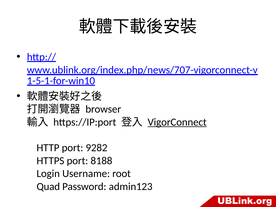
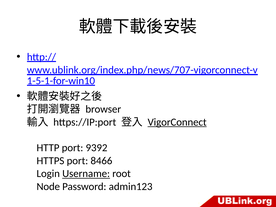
9282: 9282 -> 9392
8188: 8188 -> 8466
Username underline: none -> present
Quad: Quad -> Node
